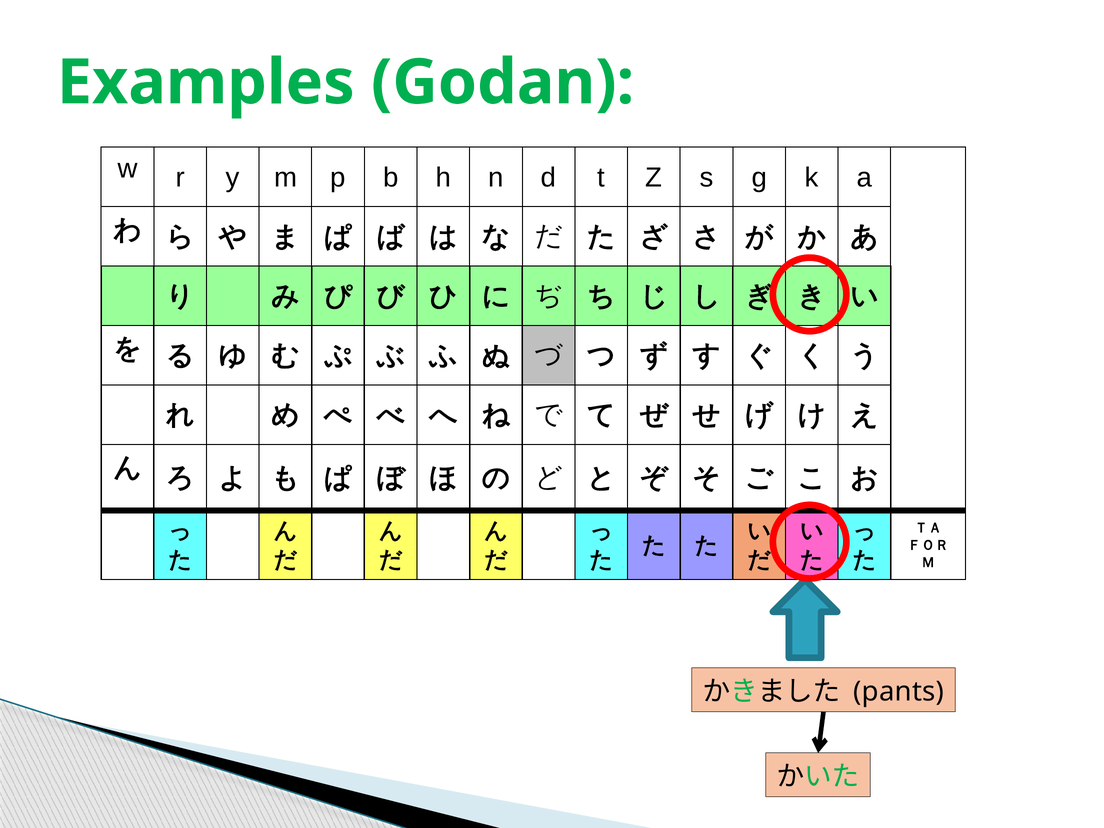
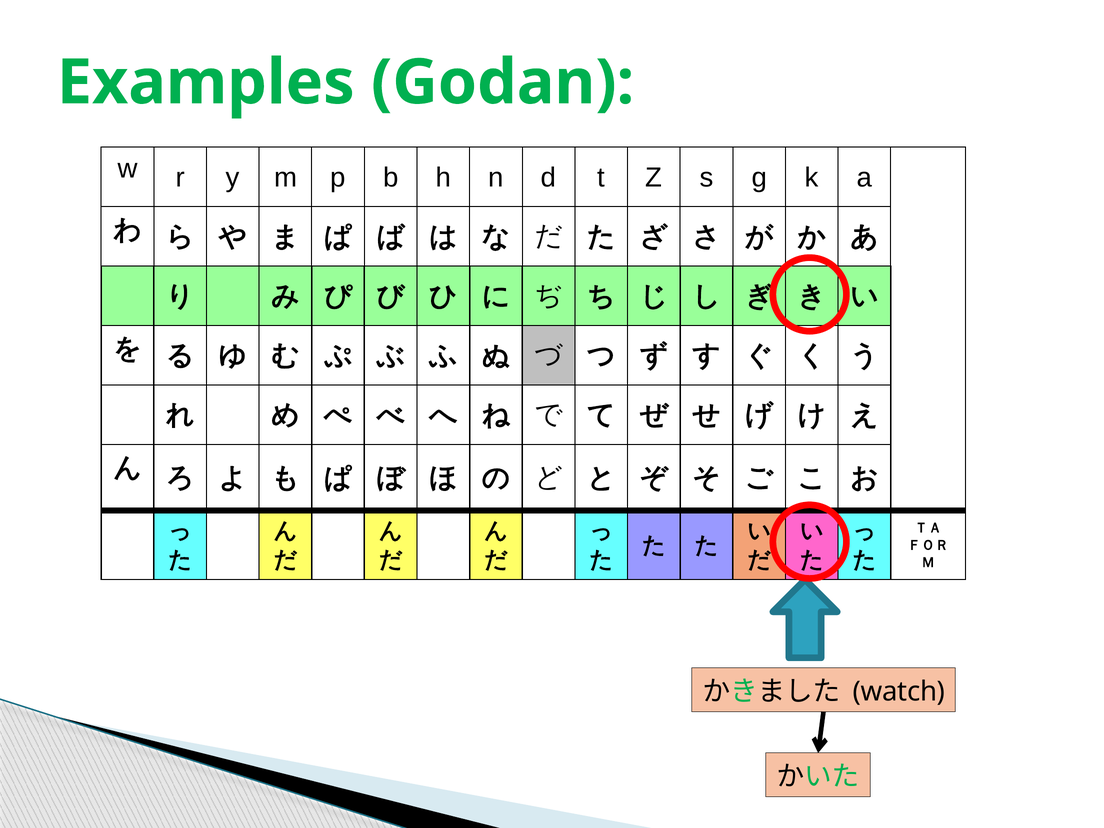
pants: pants -> watch
